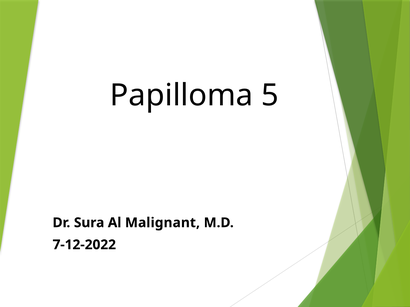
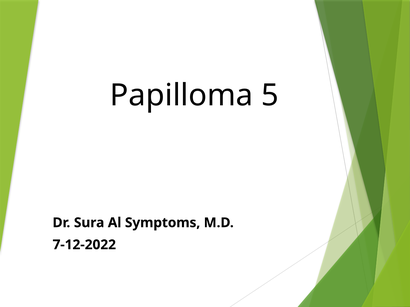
Malignant: Malignant -> Symptoms
